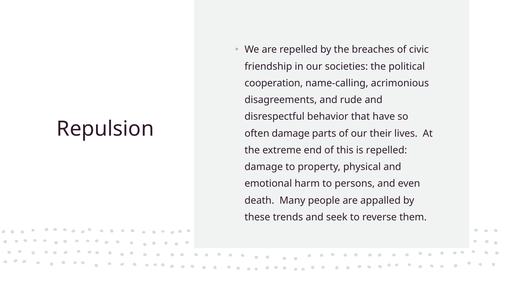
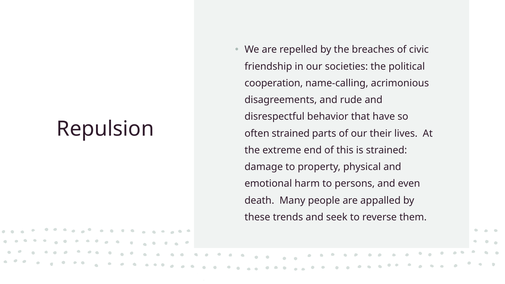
often damage: damage -> strained
is repelled: repelled -> strained
